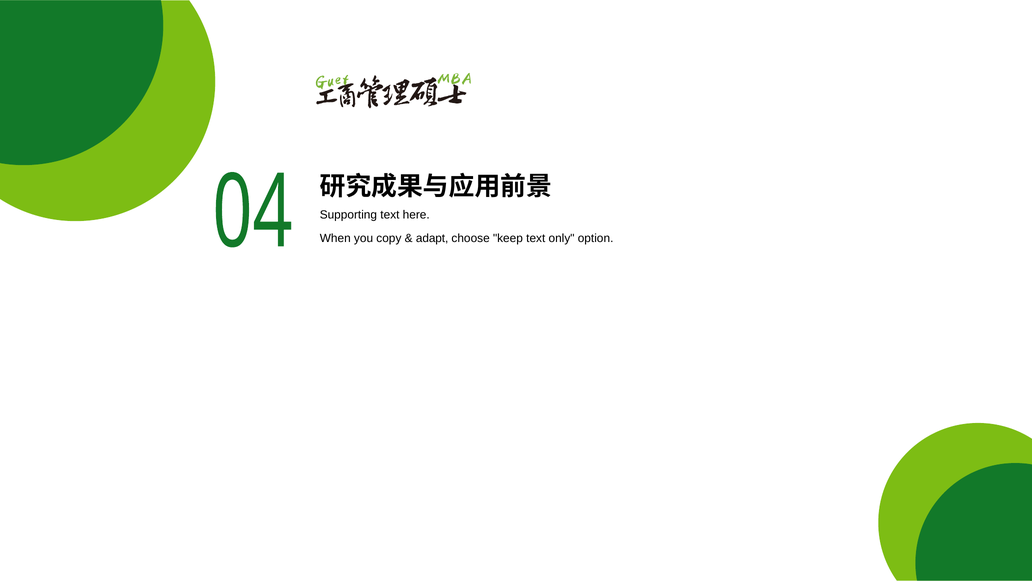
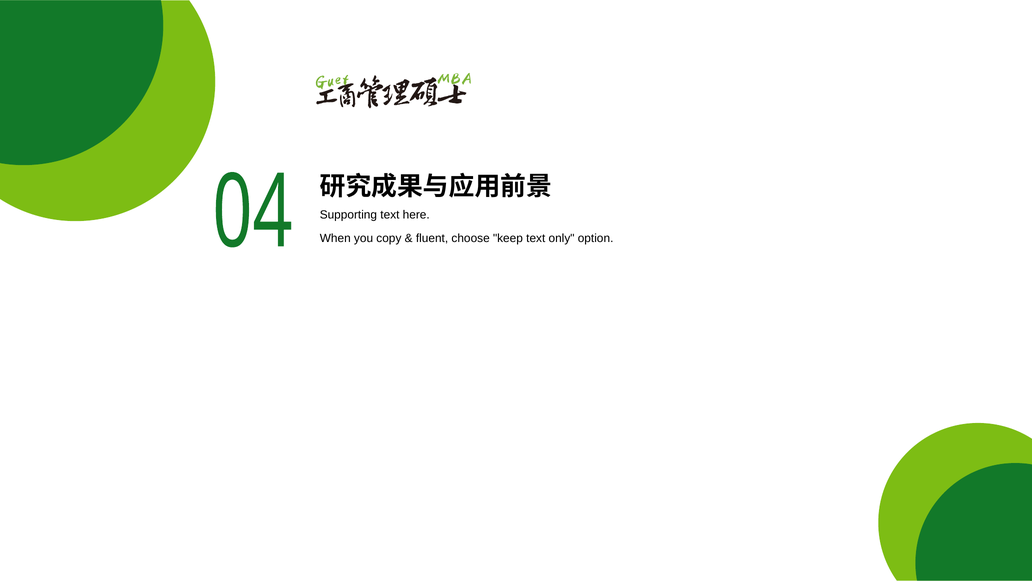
adapt: adapt -> fluent
